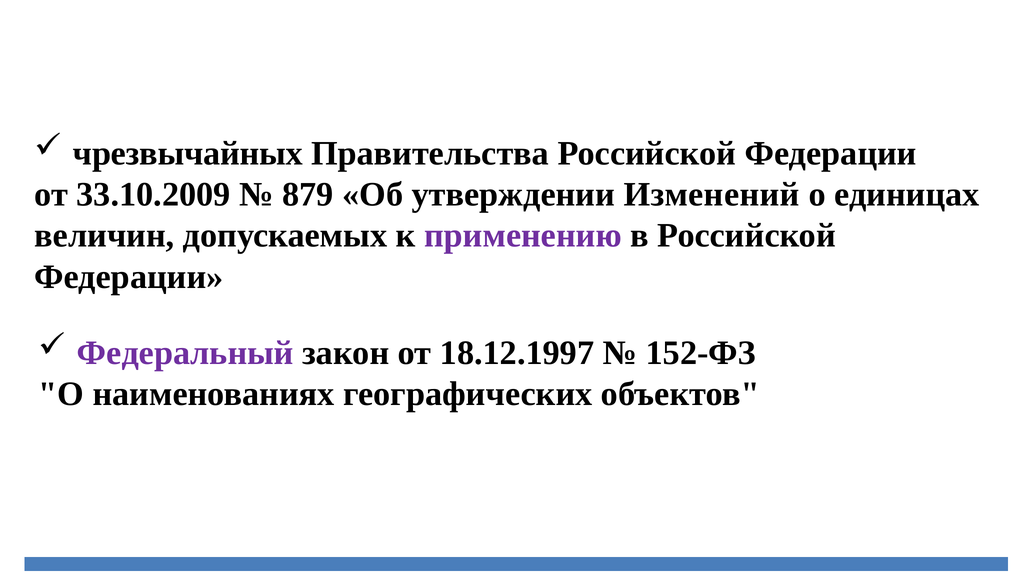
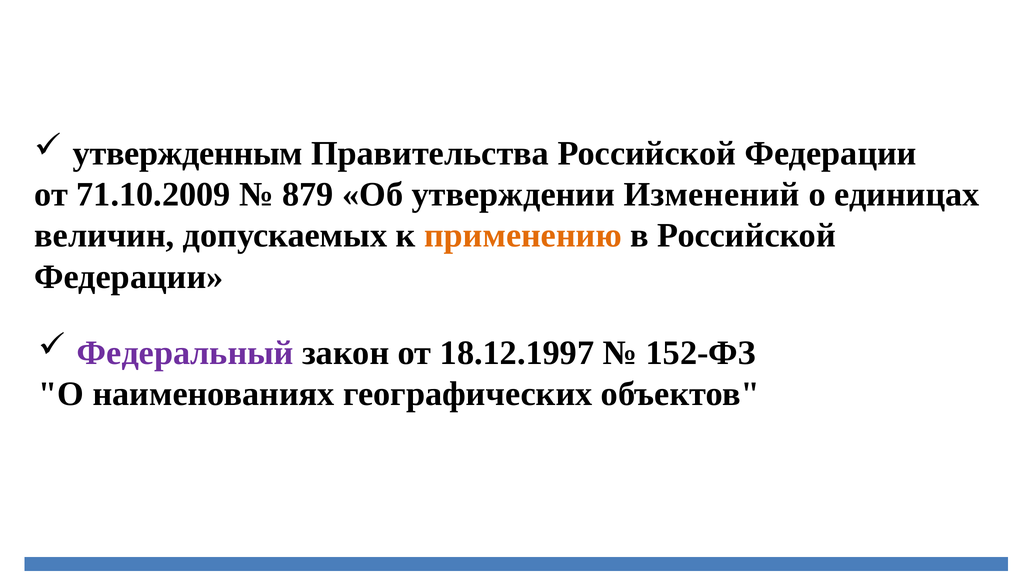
чрезвычайных: чрезвычайных -> утвержденным
33.10.2009: 33.10.2009 -> 71.10.2009
применению colour: purple -> orange
